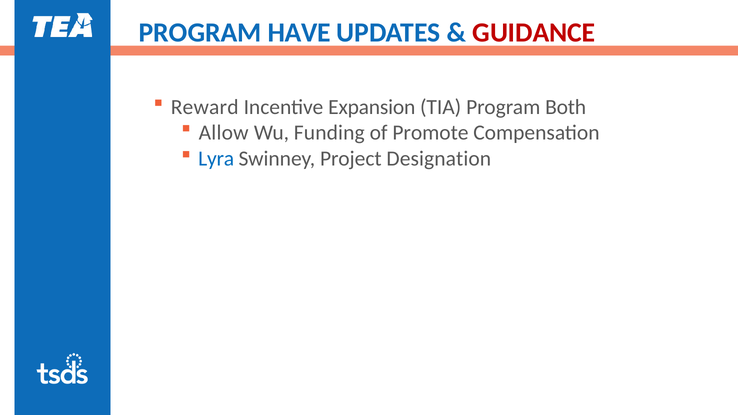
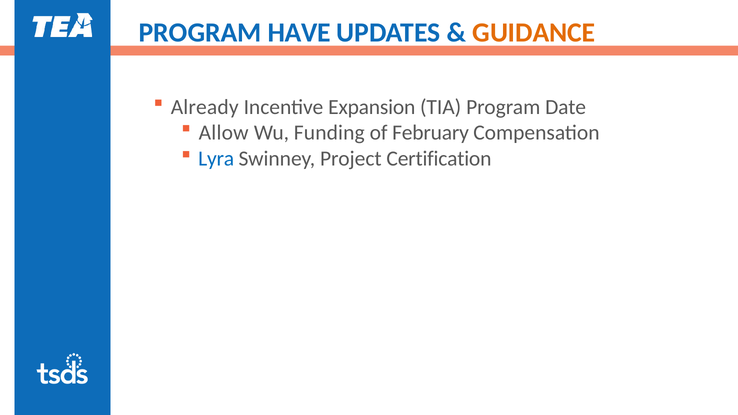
GUIDANCE colour: red -> orange
Reward: Reward -> Already
Both: Both -> Date
Promote: Promote -> February
Designation: Designation -> Certification
